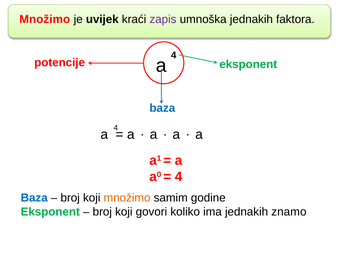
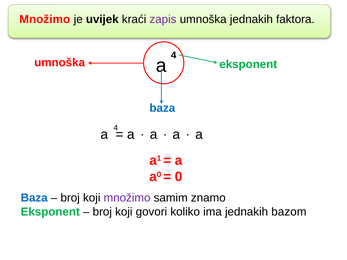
potencije at (60, 63): potencije -> umnoška
4 at (179, 177): 4 -> 0
množimo at (127, 198) colour: orange -> purple
godine: godine -> znamo
znamo: znamo -> bazom
